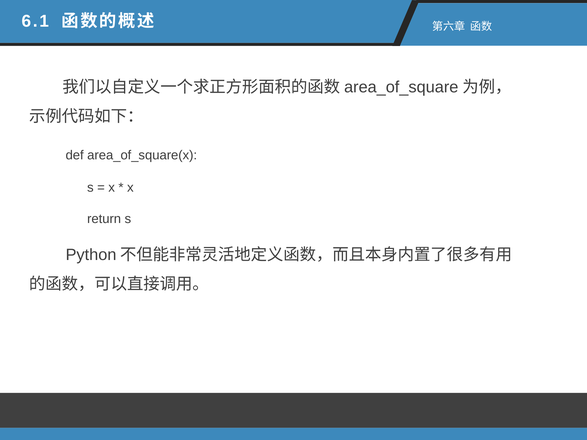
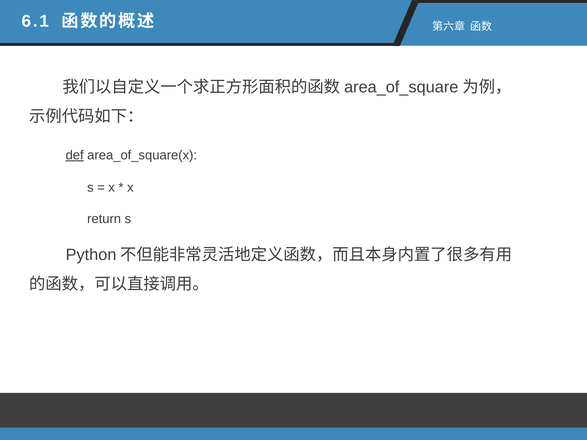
def underline: none -> present
